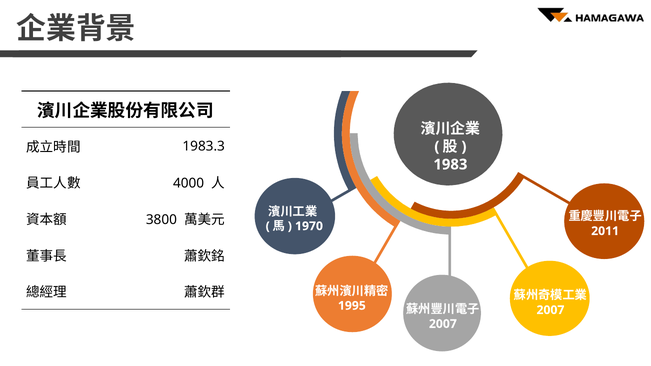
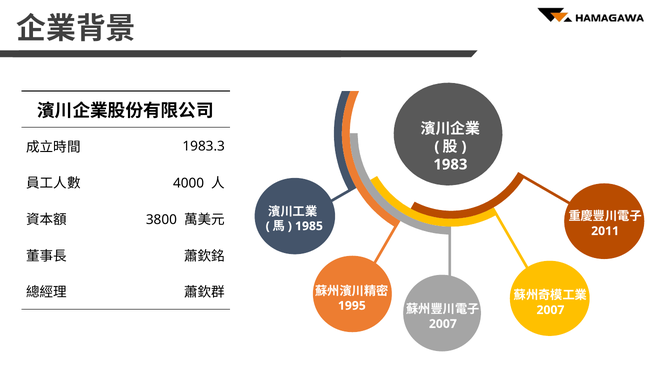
1970: 1970 -> 1985
